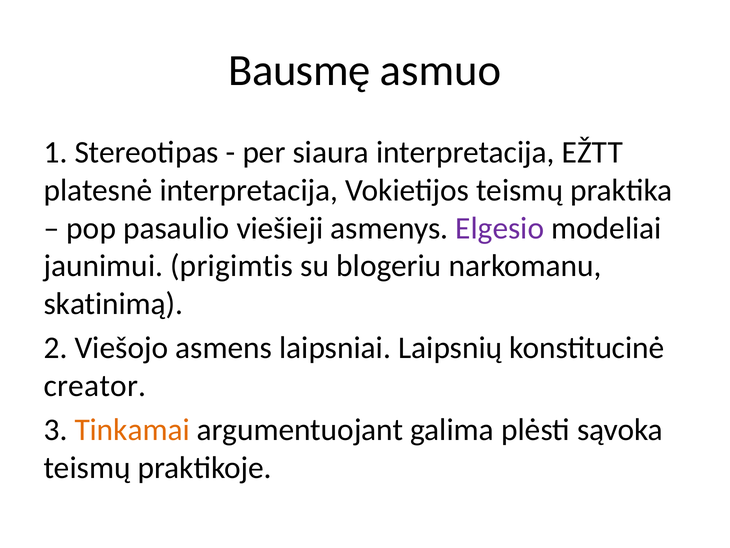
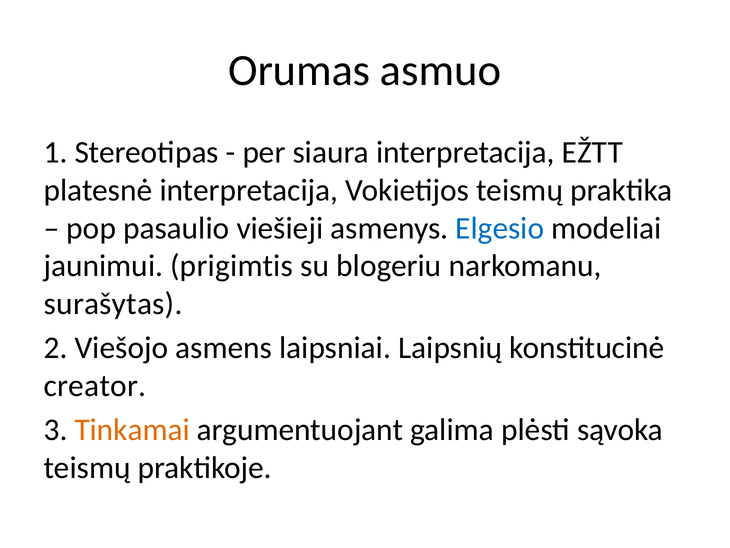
Bausmę: Bausmę -> Orumas
Elgesio colour: purple -> blue
skatinimą: skatinimą -> surašytas
